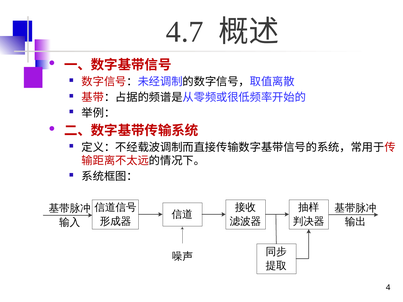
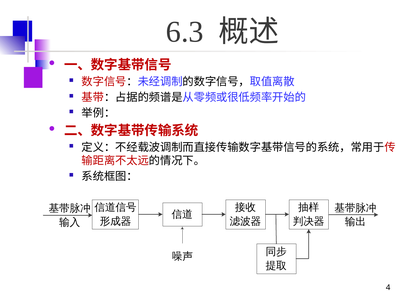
4.7: 4.7 -> 6.3
